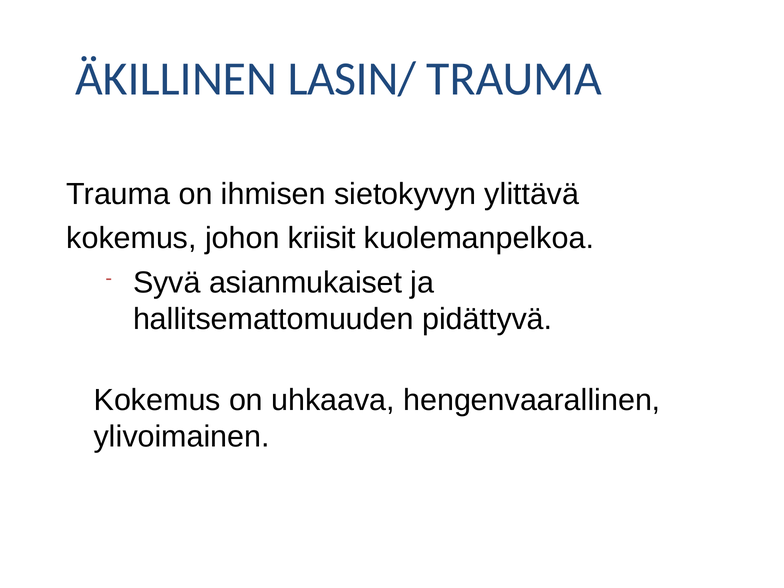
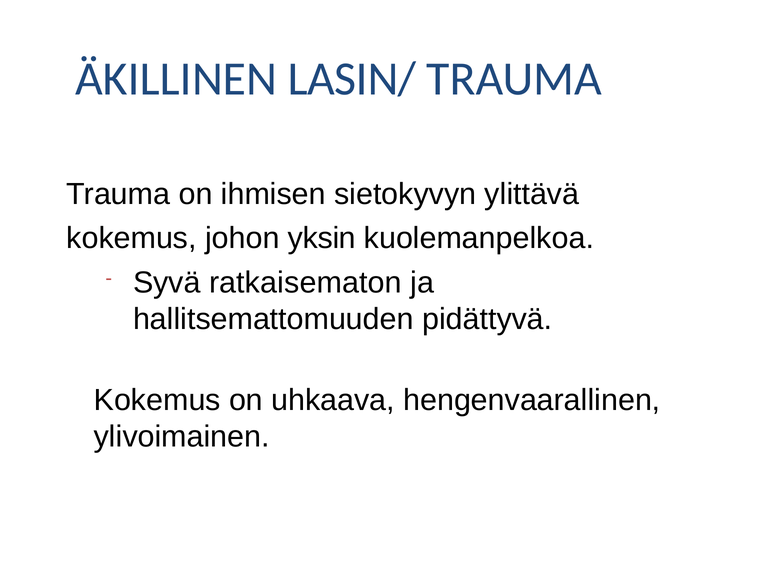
kriisit: kriisit -> yksin
asianmukaiset: asianmukaiset -> ratkaisematon
